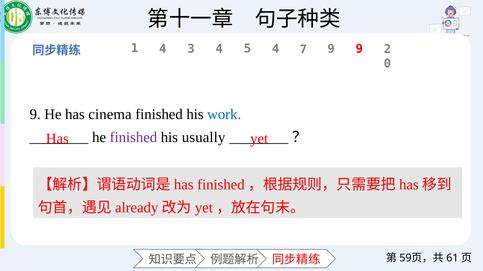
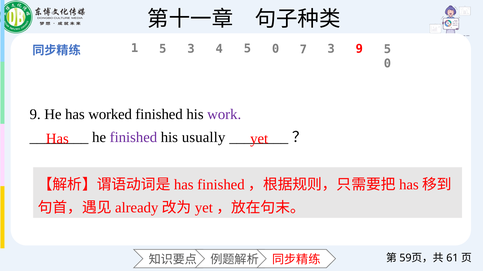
1 4: 4 -> 5
4 5 4: 4 -> 0
7 9: 9 -> 3
9 2: 2 -> 5
cinema: cinema -> worked
work colour: blue -> purple
